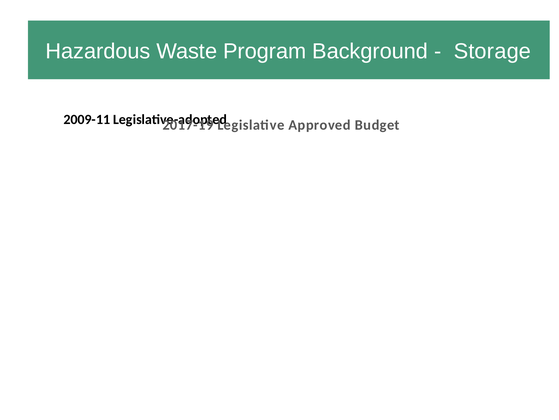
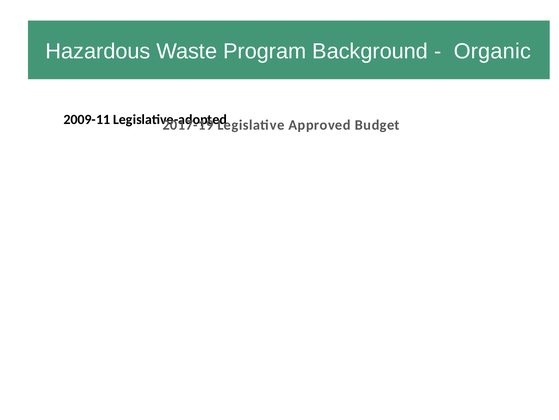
Storage: Storage -> Organic
